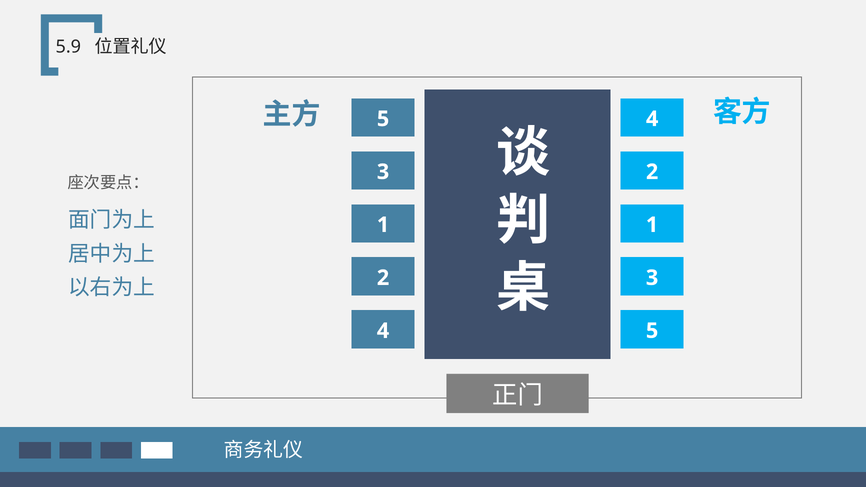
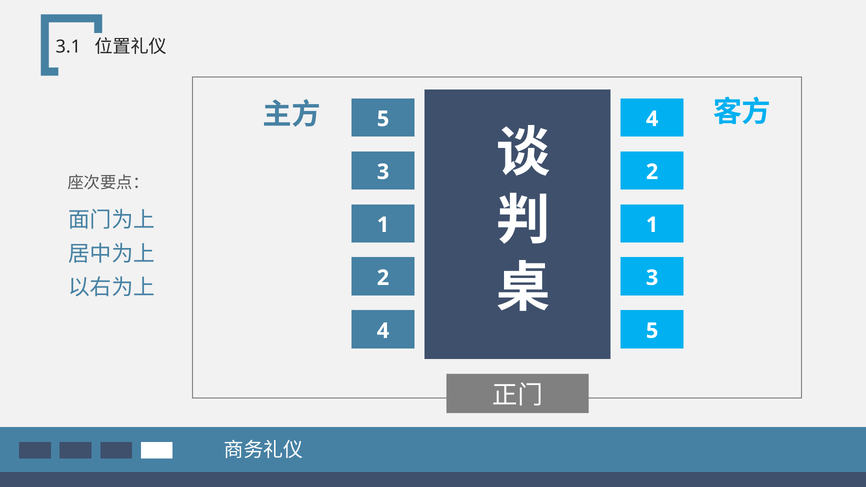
5.9: 5.9 -> 3.1
